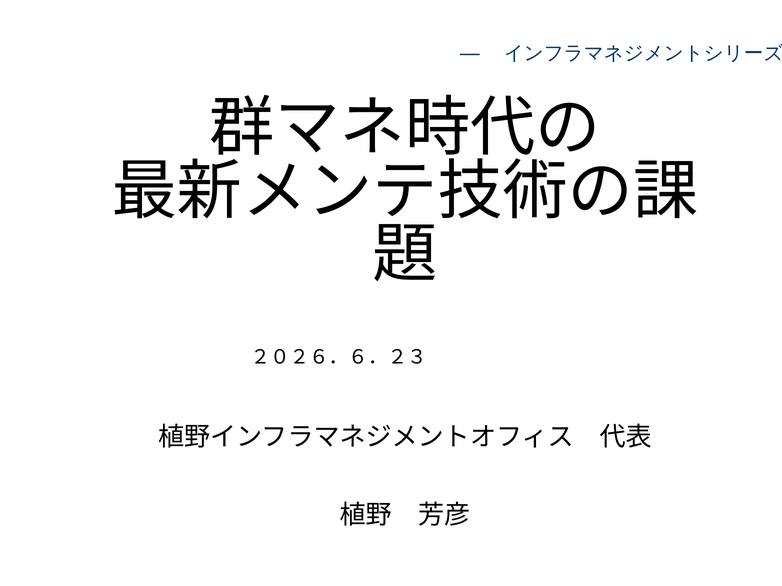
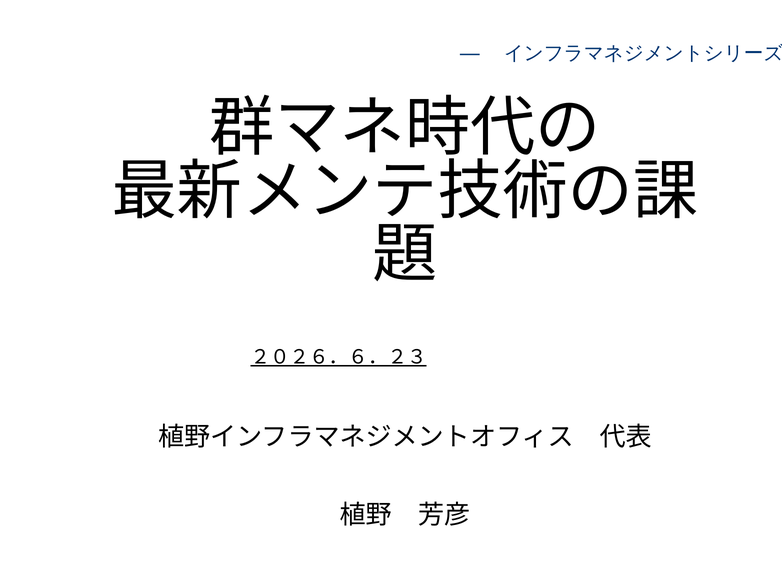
２０２６．６．２３ underline: none -> present
